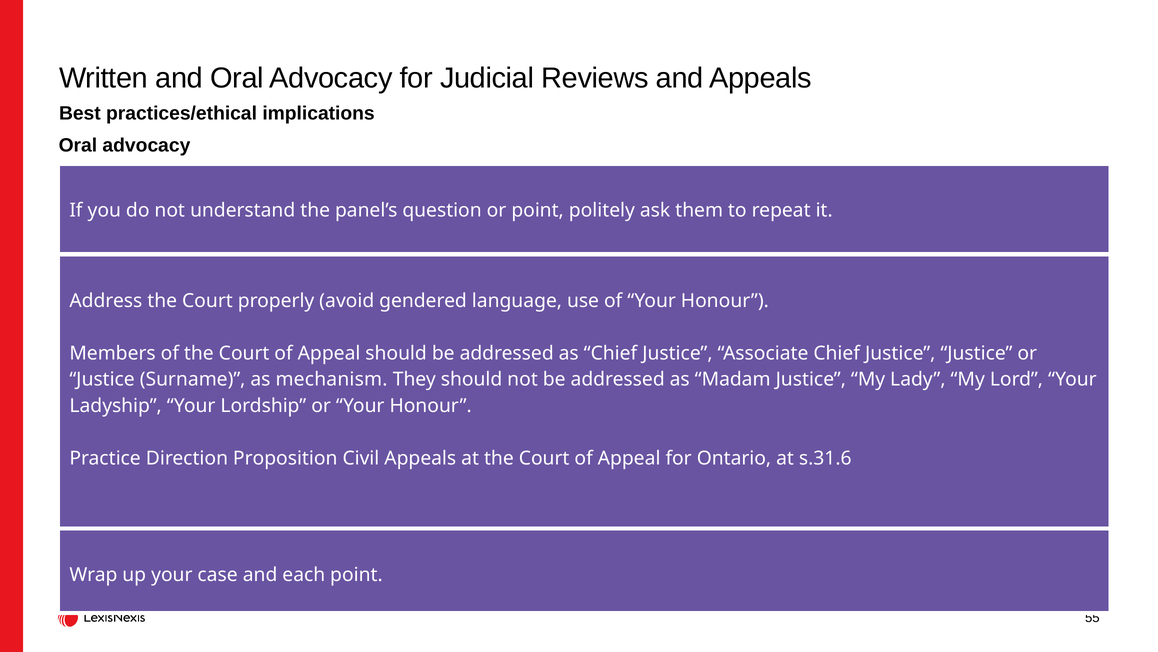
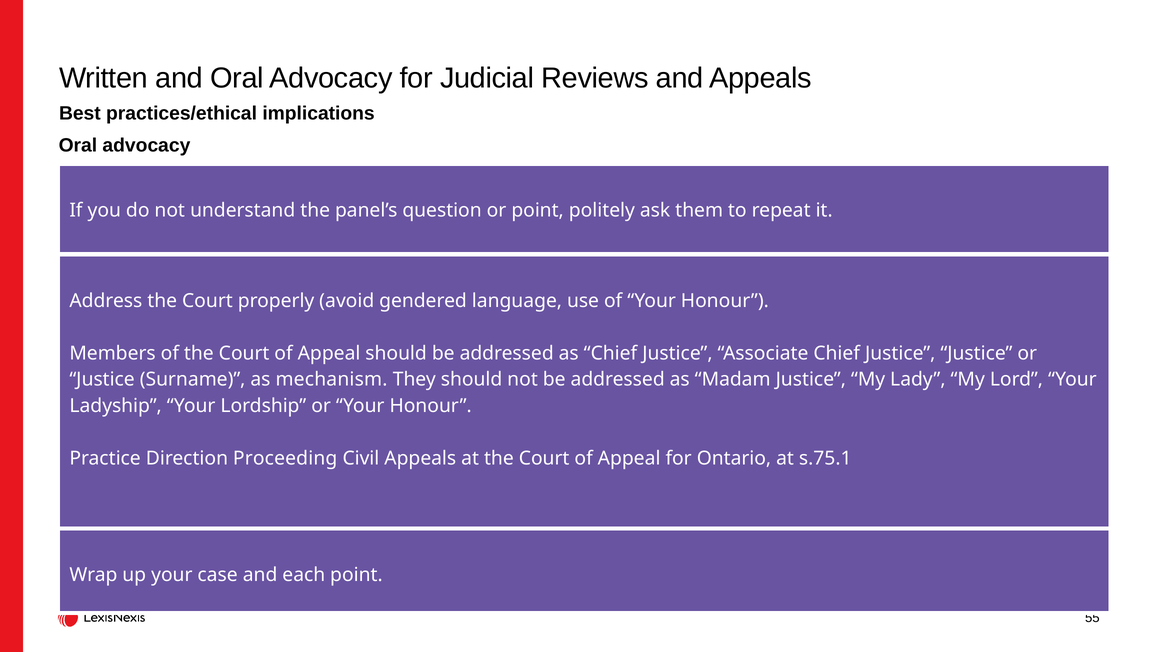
Proposition: Proposition -> Proceeding
s.31.6: s.31.6 -> s.75.1
